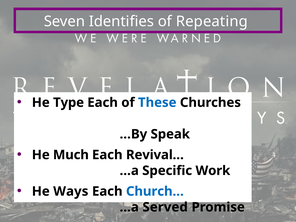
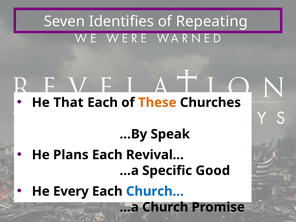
Type: Type -> That
These colour: blue -> orange
Much: Much -> Plans
Work: Work -> Good
Ways: Ways -> Every
Served: Served -> Church
